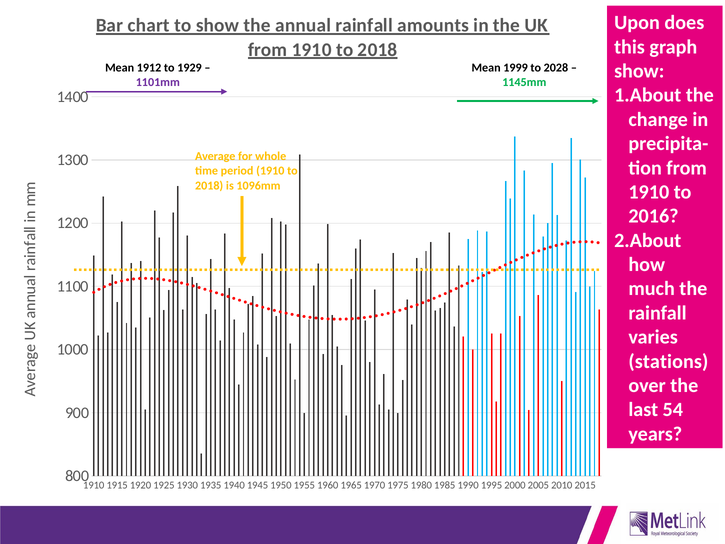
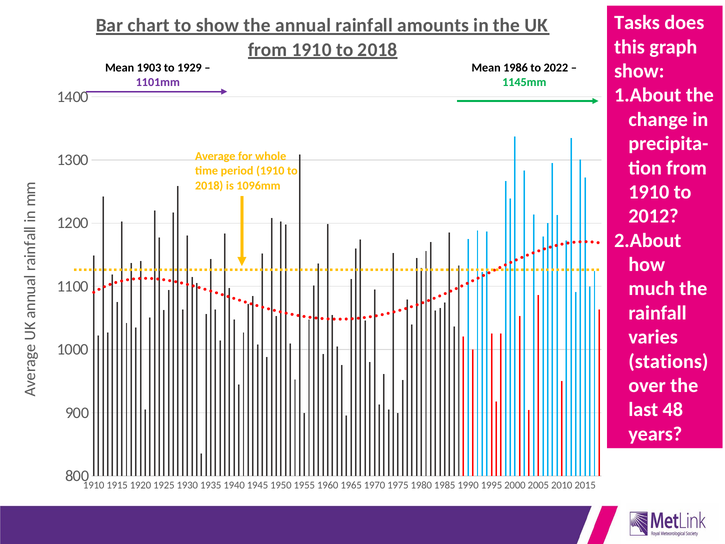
Upon: Upon -> Tasks
1912: 1912 -> 1903
1999: 1999 -> 1986
2028: 2028 -> 2022
2016: 2016 -> 2012
54: 54 -> 48
